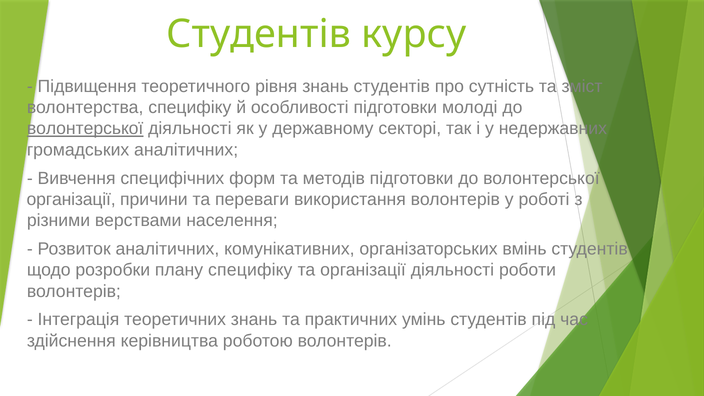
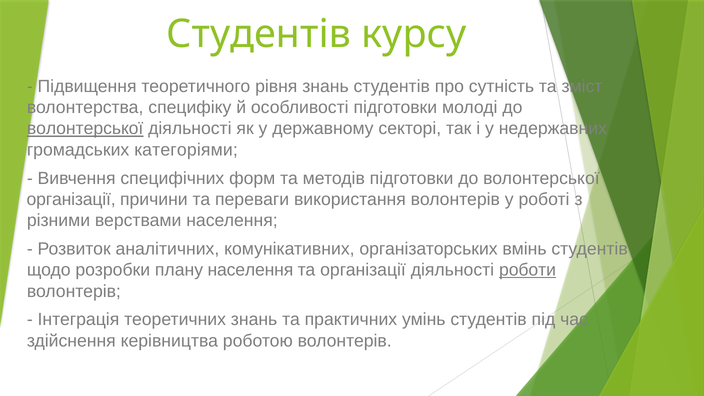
громадських аналітичних: аналітичних -> категоріями
плану специфіку: специфіку -> населення
роботи underline: none -> present
